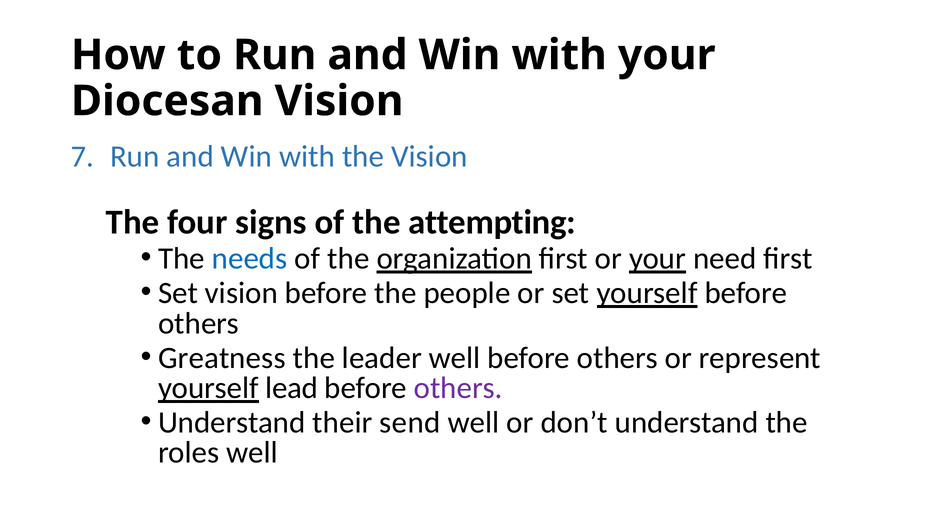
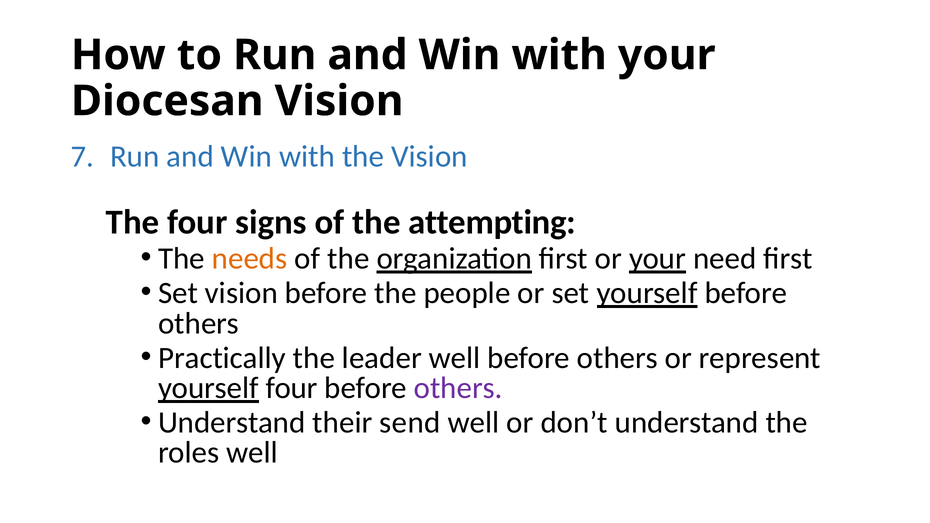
needs colour: blue -> orange
Greatness: Greatness -> Practically
lead at (292, 388): lead -> four
